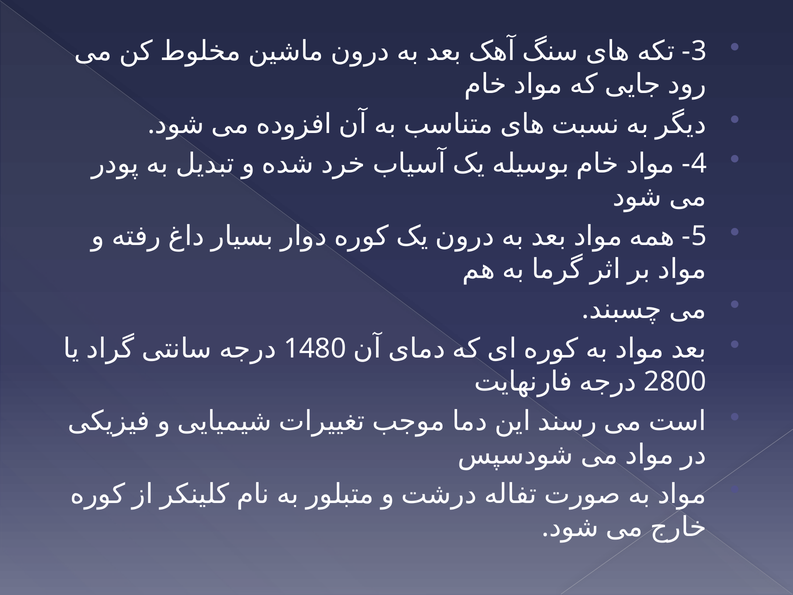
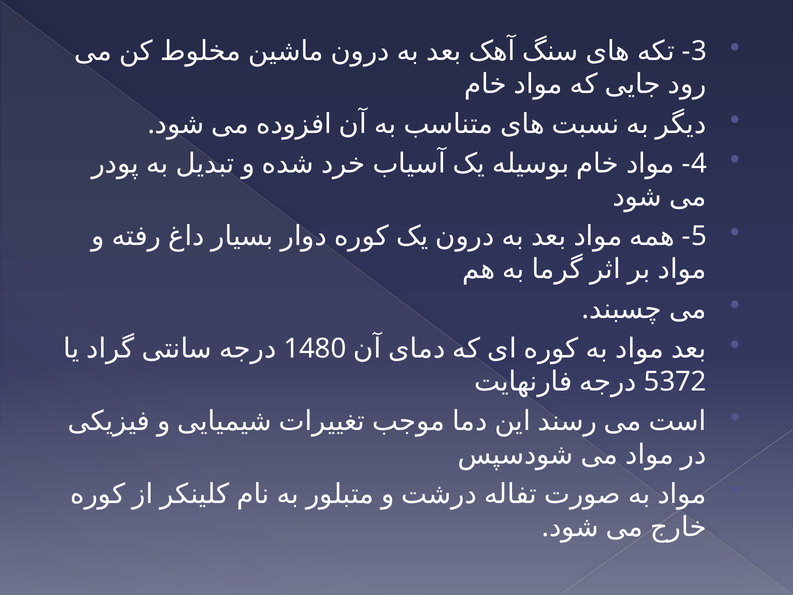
2800: 2800 -> 5372
